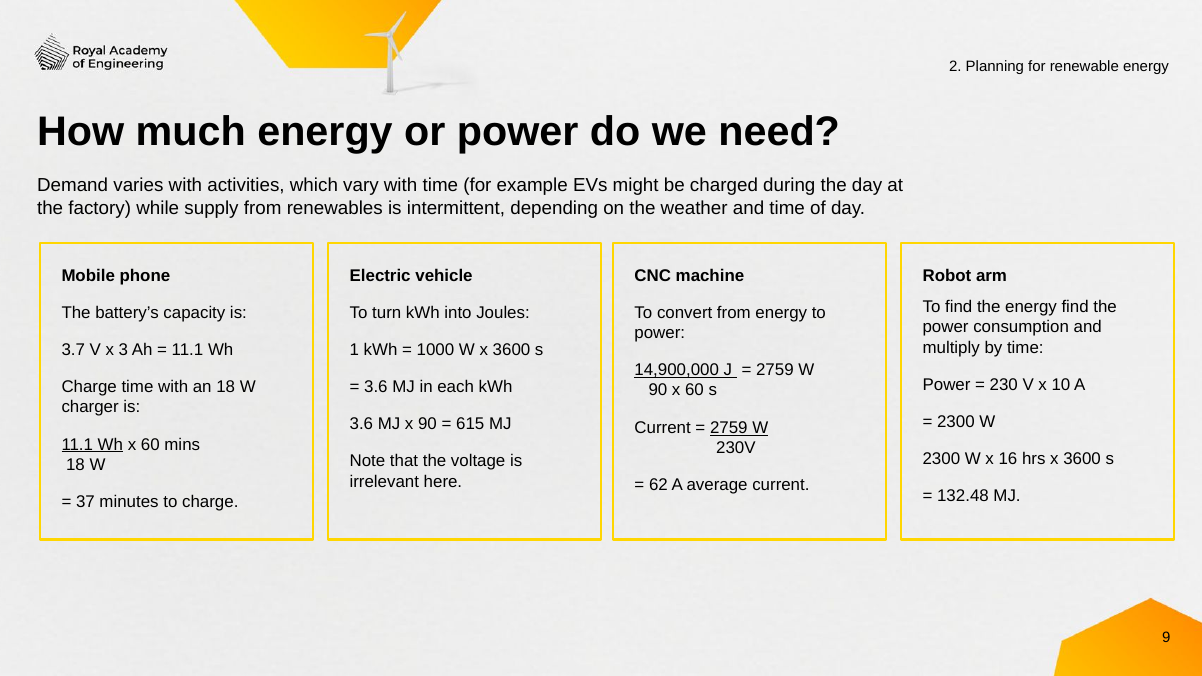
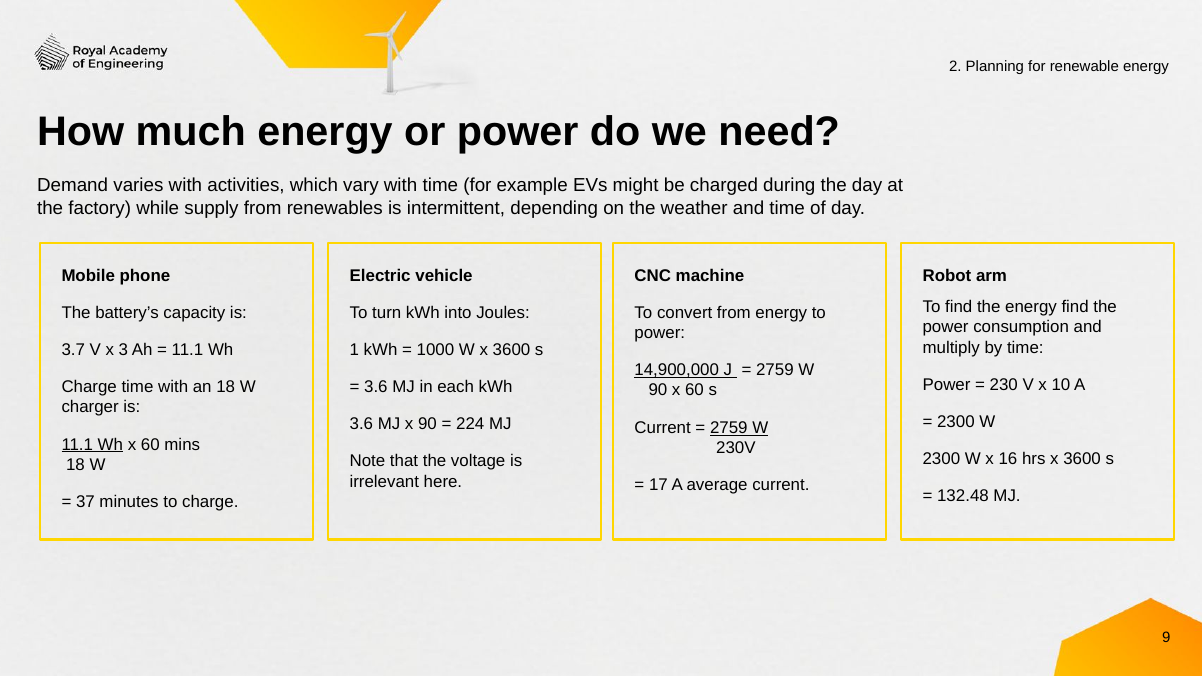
615: 615 -> 224
62: 62 -> 17
